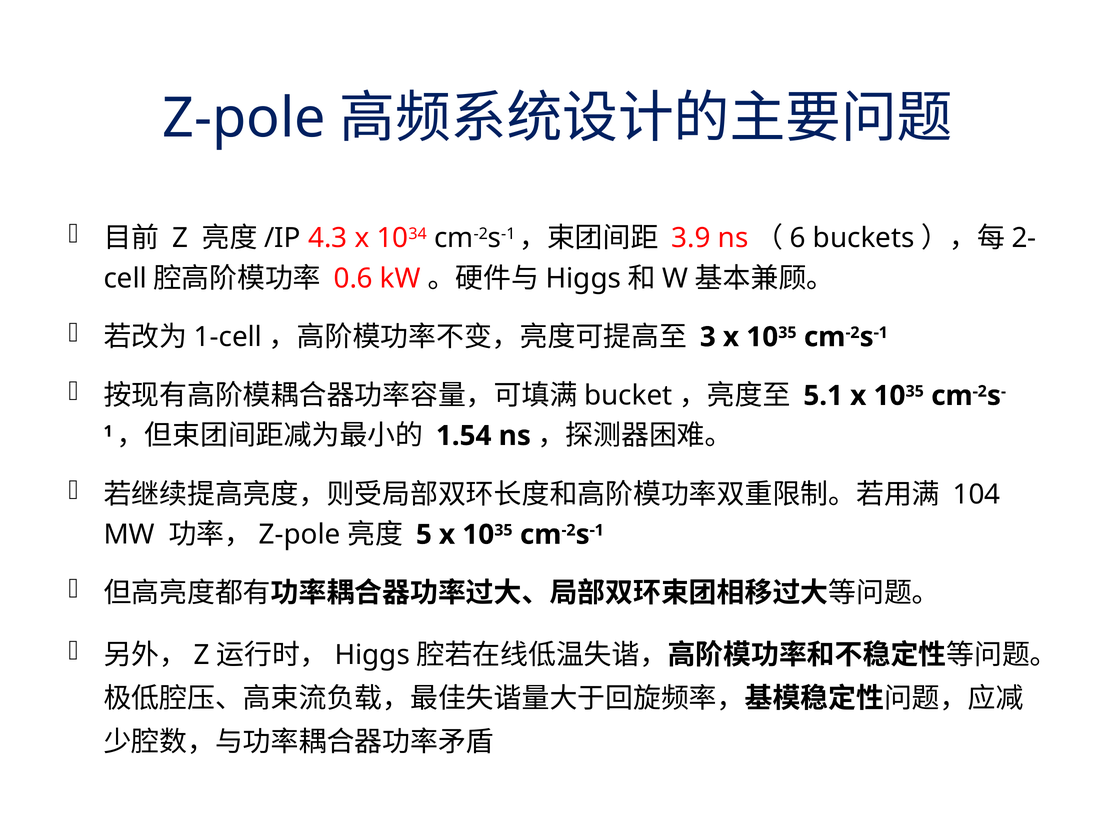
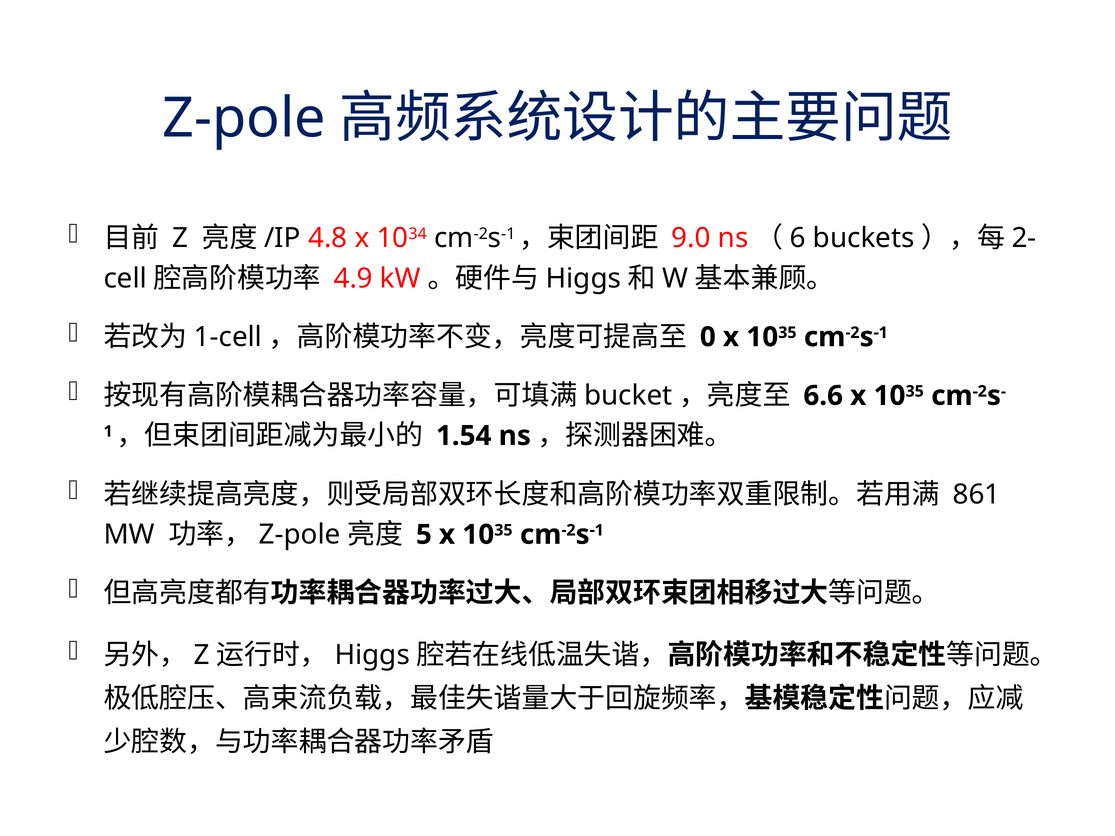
4.3: 4.3 -> 4.8
3.9: 3.9 -> 9.0
0.6: 0.6 -> 4.9
3: 3 -> 0
5.1: 5.1 -> 6.6
104: 104 -> 861
